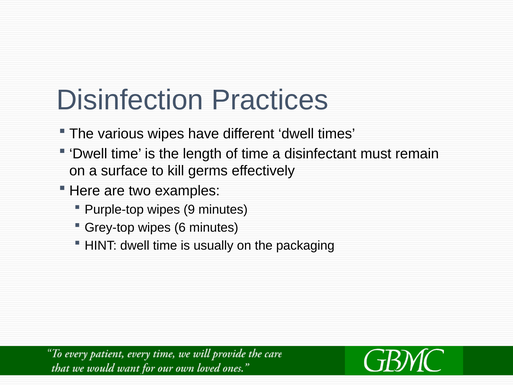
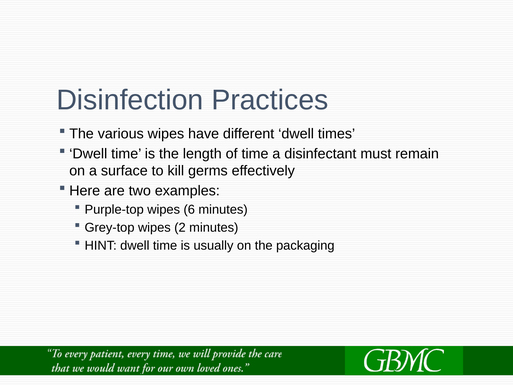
9: 9 -> 6
6: 6 -> 2
